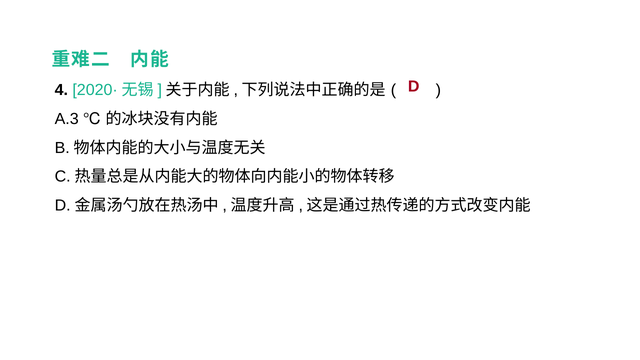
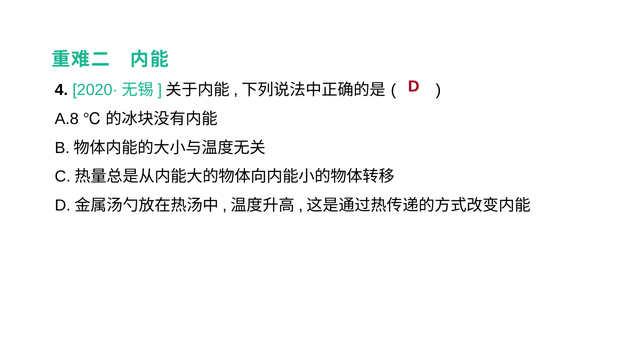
A.3: A.3 -> A.8
